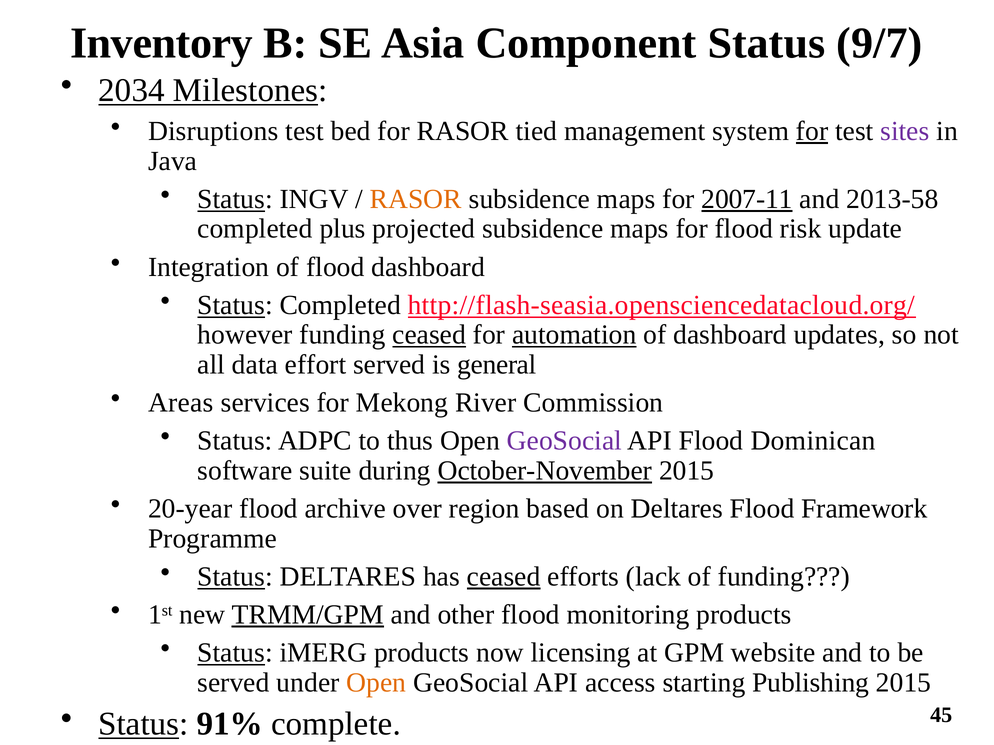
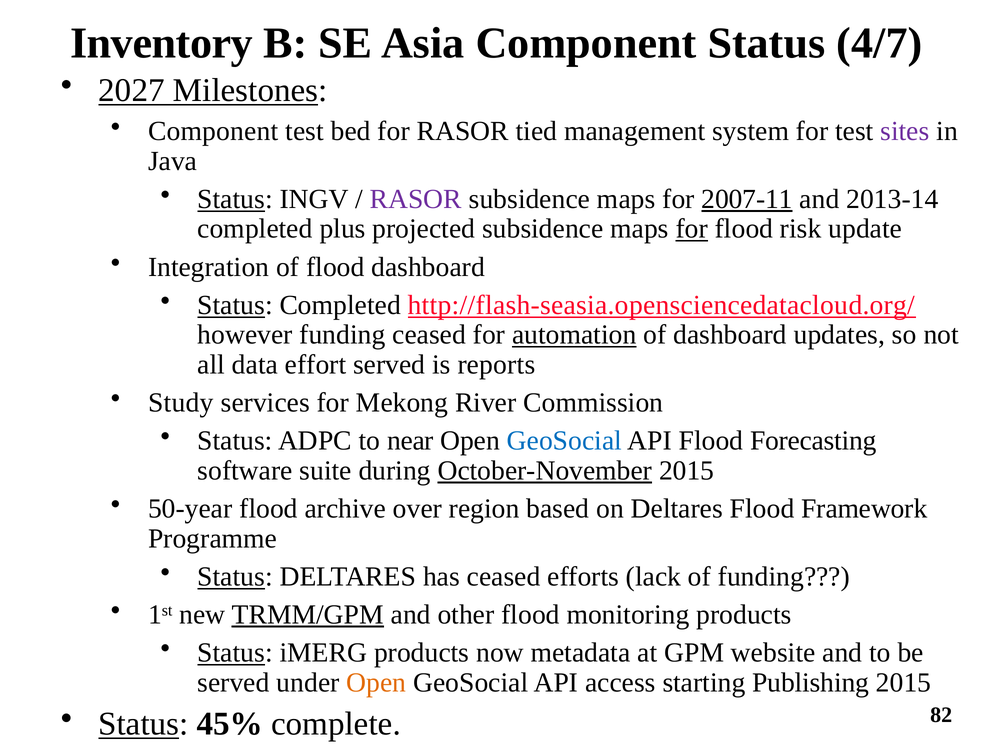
9/7: 9/7 -> 4/7
2034: 2034 -> 2027
Disruptions at (213, 131): Disruptions -> Component
for at (812, 131) underline: present -> none
RASOR at (416, 199) colour: orange -> purple
2013-58: 2013-58 -> 2013-14
for at (692, 229) underline: none -> present
ceased at (429, 335) underline: present -> none
general: general -> reports
Areas: Areas -> Study
thus: thus -> near
GeoSocial at (564, 441) colour: purple -> blue
Dominican: Dominican -> Forecasting
20-year: 20-year -> 50-year
ceased at (504, 577) underline: present -> none
licensing: licensing -> metadata
91%: 91% -> 45%
45: 45 -> 82
